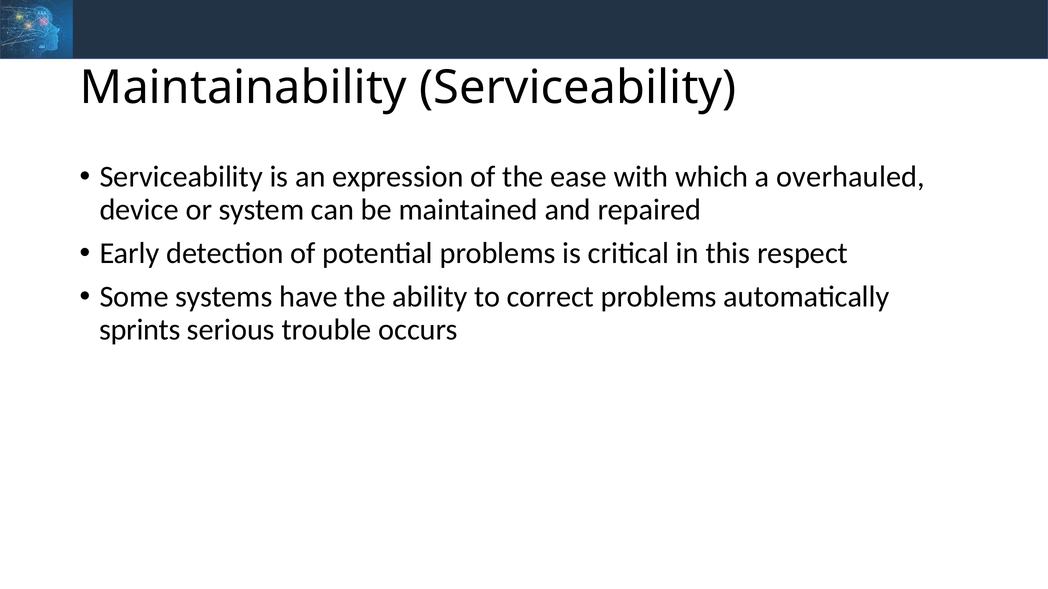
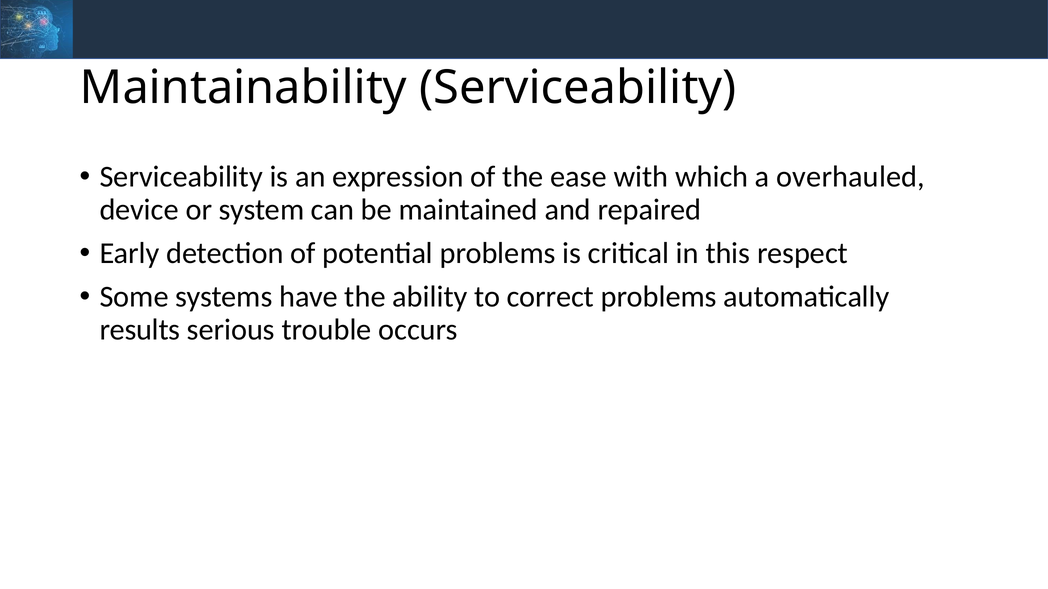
sprints: sprints -> results
